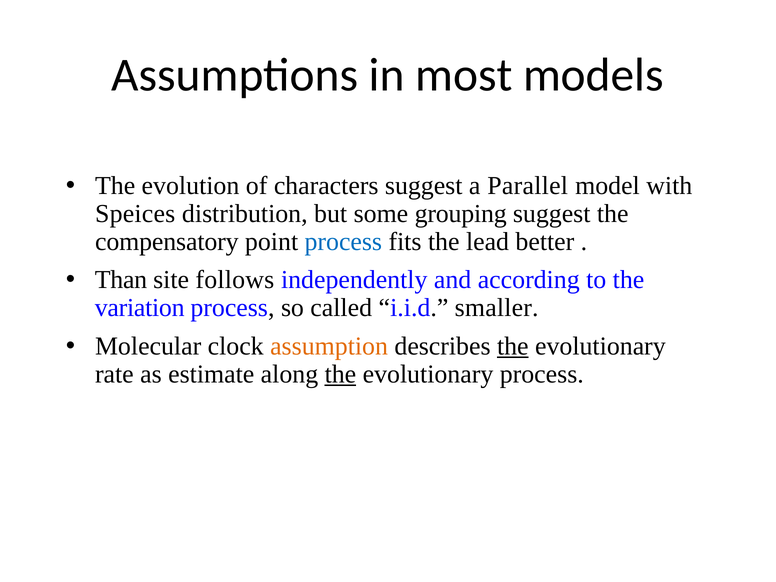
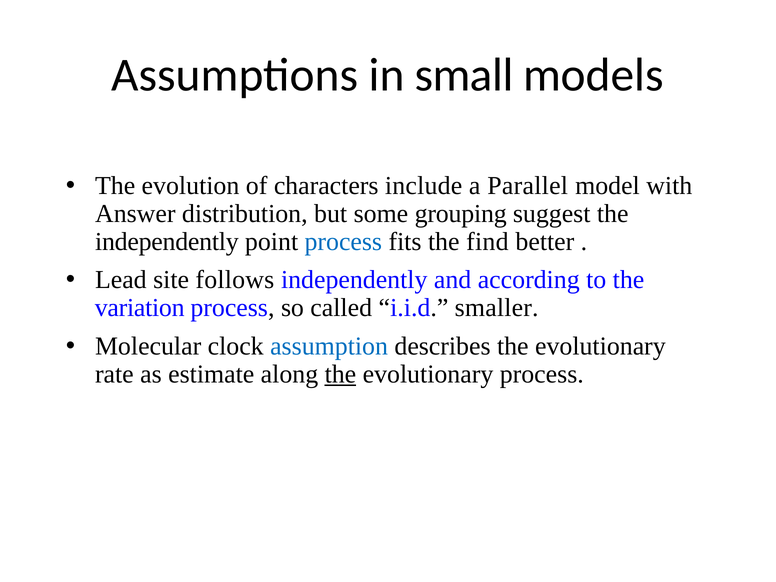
most: most -> small
characters suggest: suggest -> include
Speices: Speices -> Answer
compensatory at (167, 242): compensatory -> independently
lead: lead -> find
Than: Than -> Lead
assumption colour: orange -> blue
the at (513, 346) underline: present -> none
